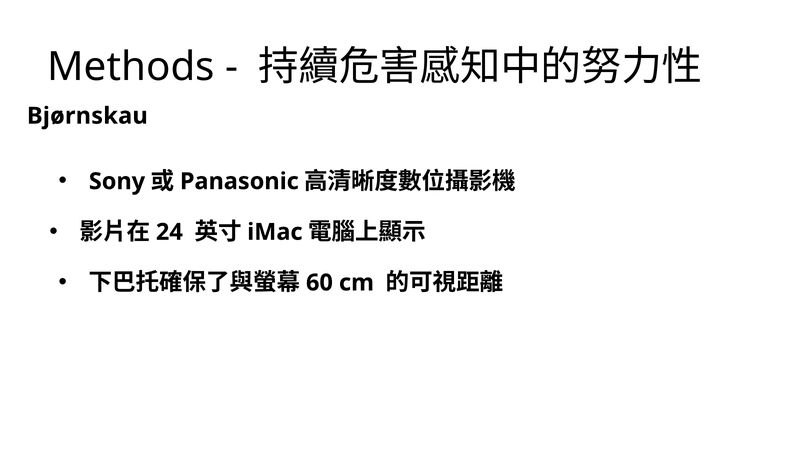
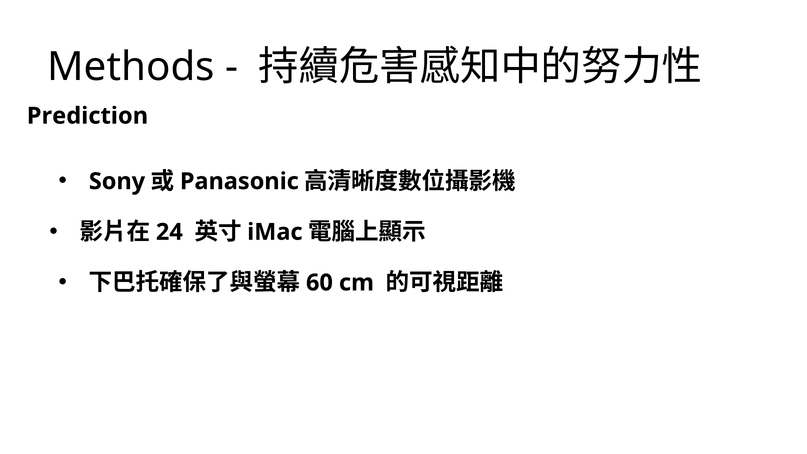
Bjørnskau: Bjørnskau -> Prediction
